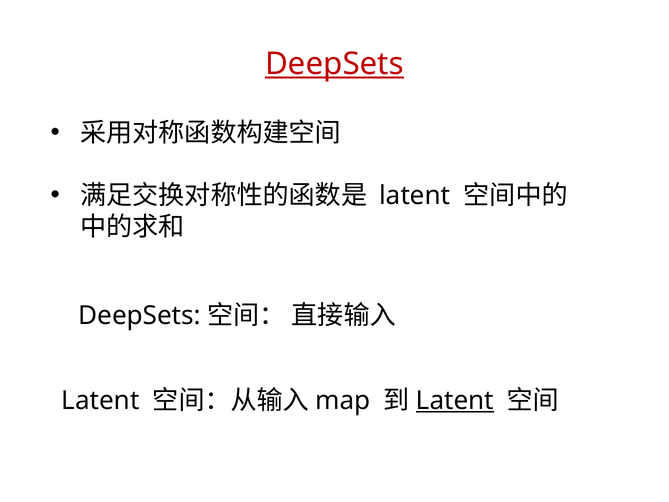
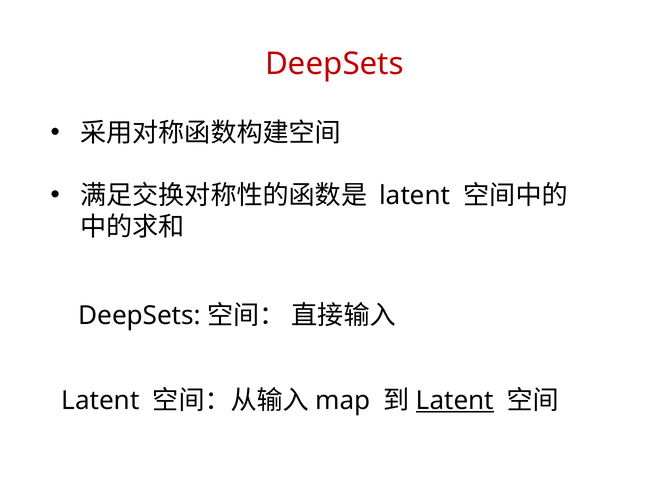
DeepSets at (334, 64) underline: present -> none
